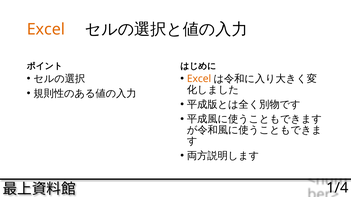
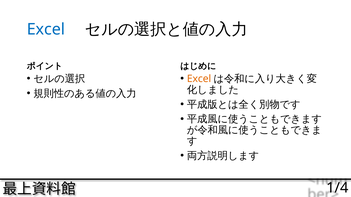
Excel at (46, 29) colour: orange -> blue
